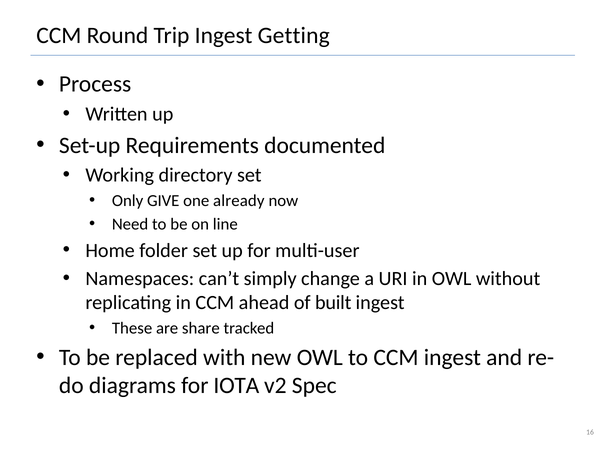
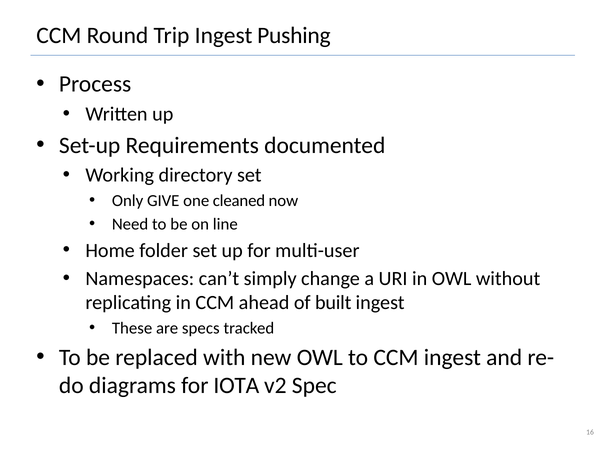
Getting: Getting -> Pushing
already: already -> cleaned
share: share -> specs
